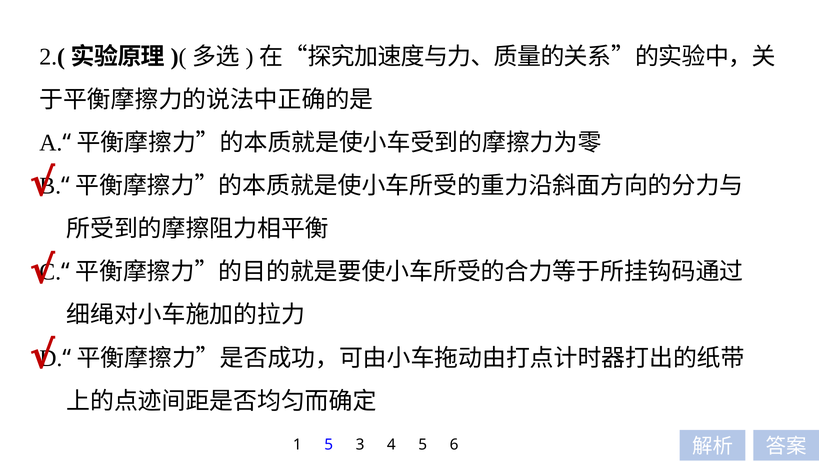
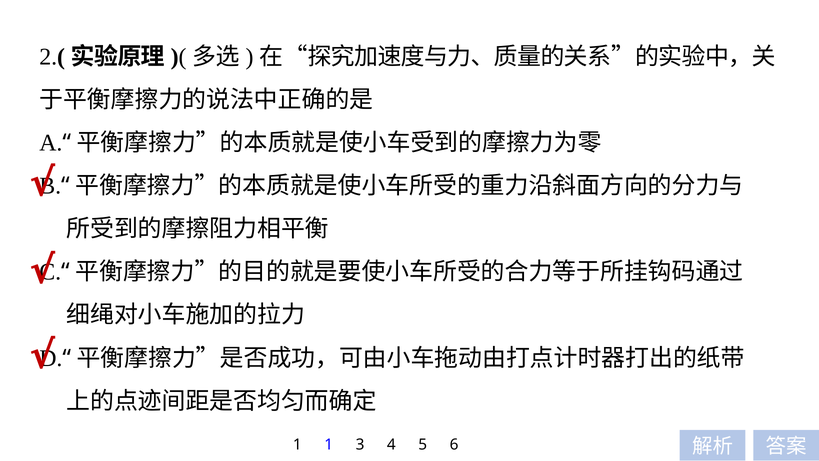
1 5: 5 -> 1
